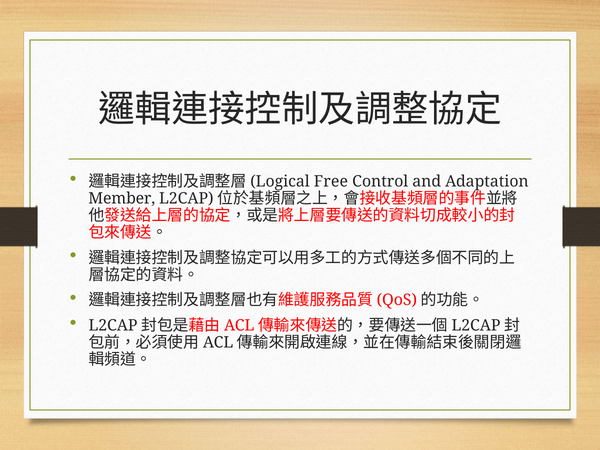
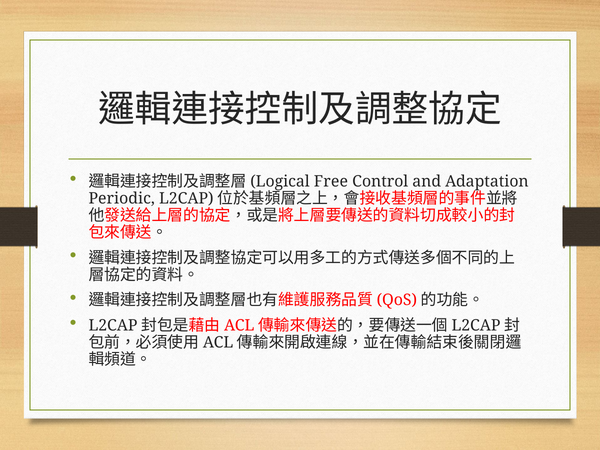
Member: Member -> Periodic
